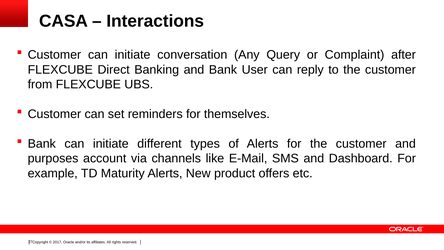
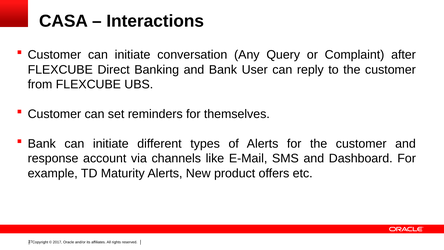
purposes: purposes -> response
